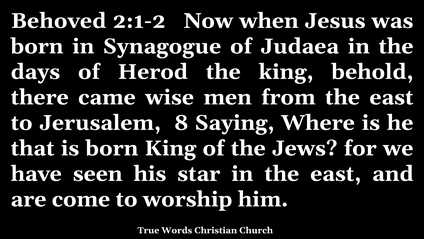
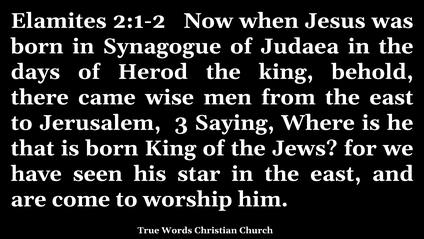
Behoved: Behoved -> Elamites
8: 8 -> 3
